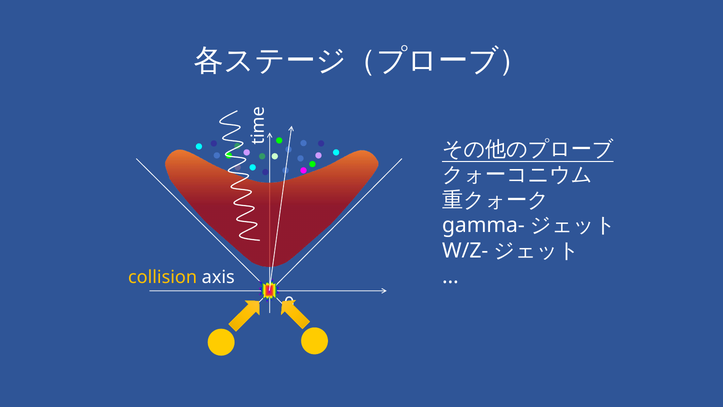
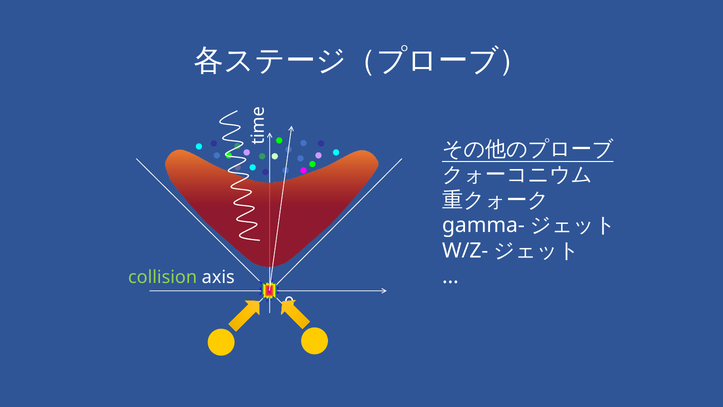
collision colour: yellow -> light green
